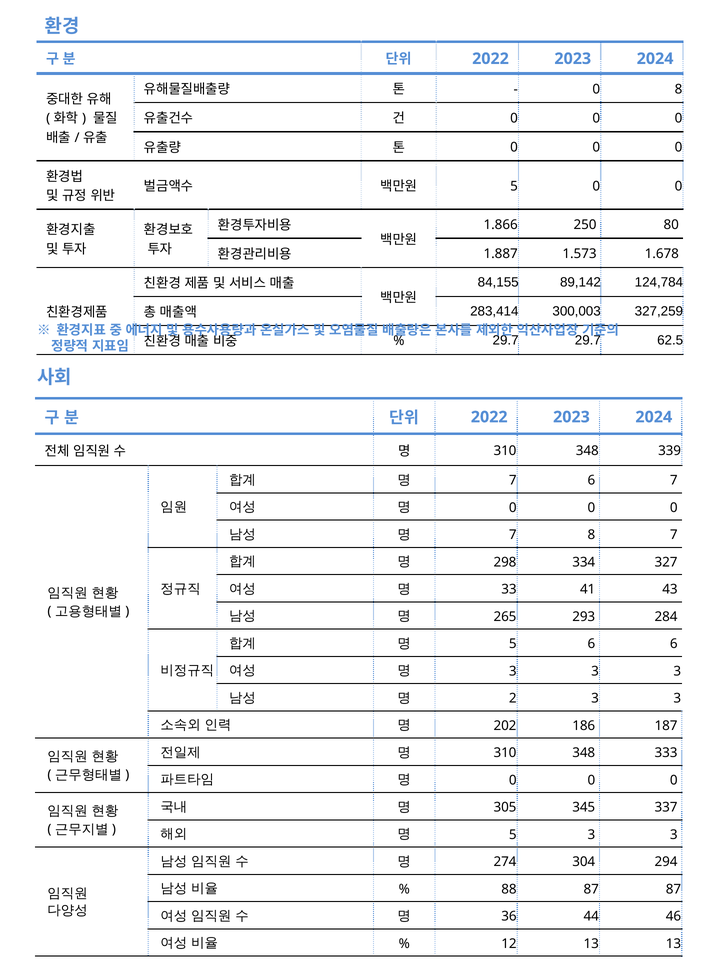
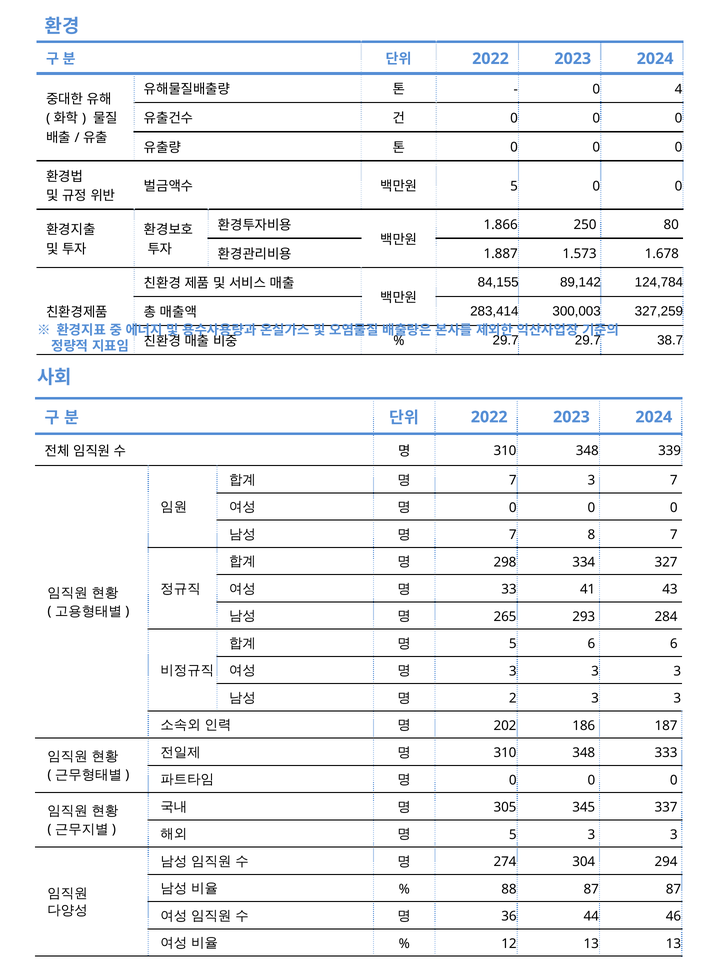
0 8: 8 -> 4
62.5: 62.5 -> 38.7
7 6: 6 -> 3
